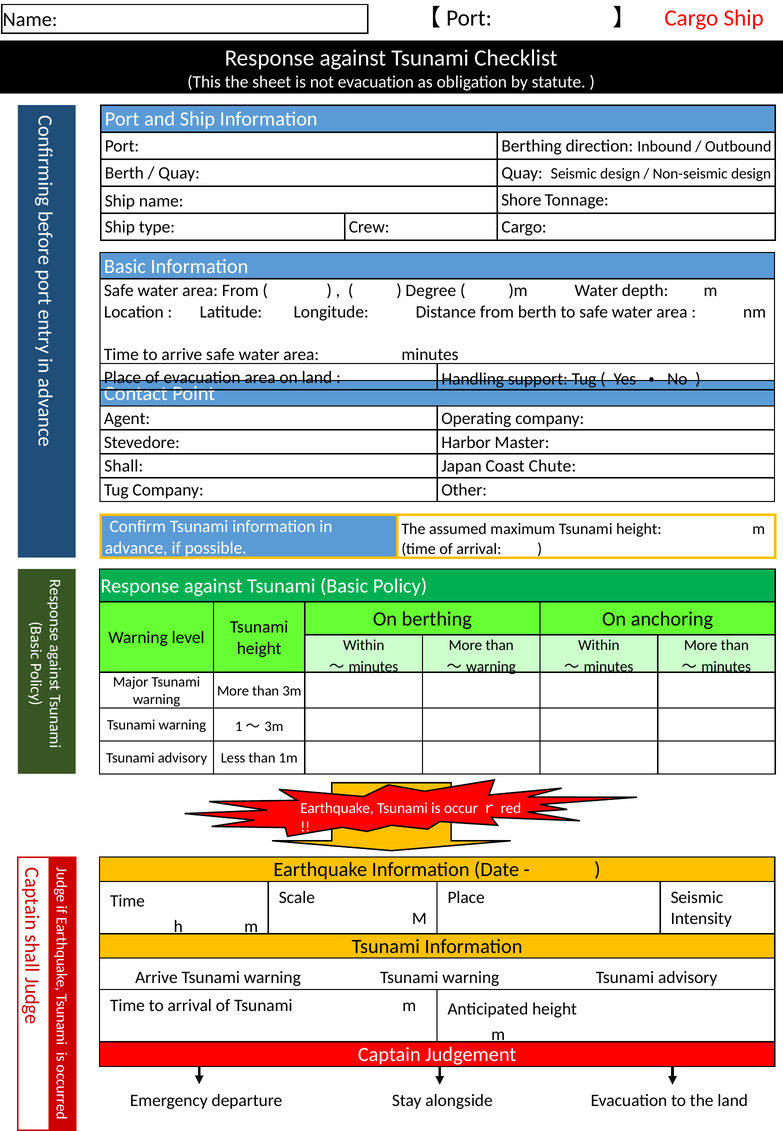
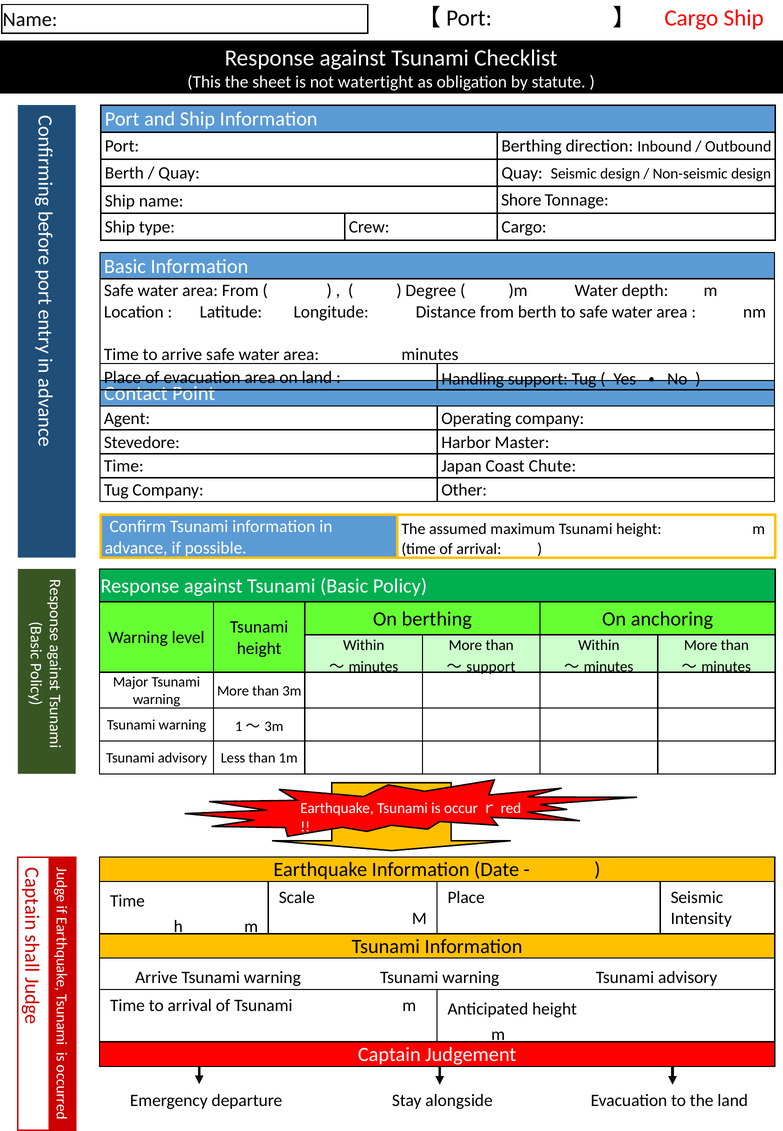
not evacuation: evacuation -> watertight
Shall at (124, 466): Shall -> Time
warning at (491, 667): warning -> support
